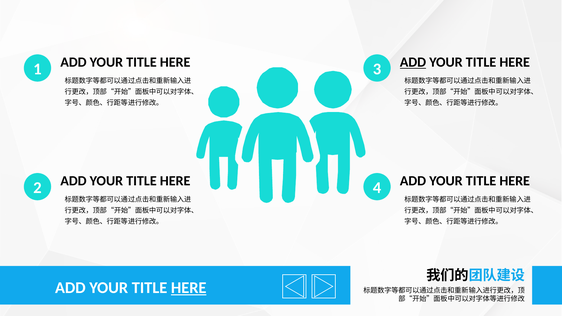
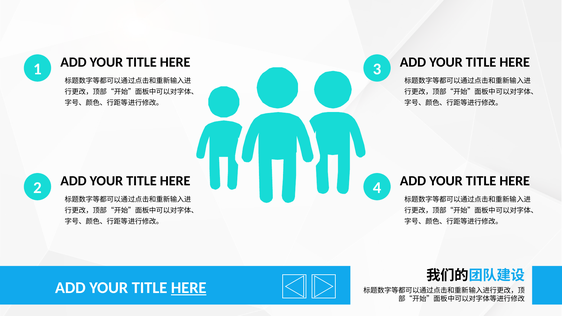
ADD at (413, 62) underline: present -> none
